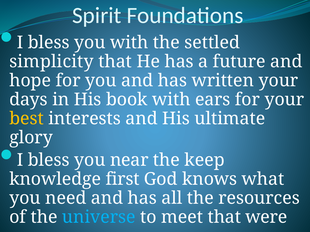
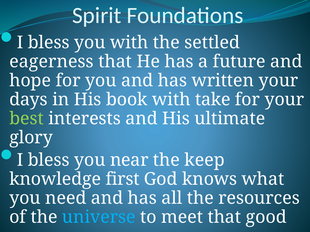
simplicity: simplicity -> eagerness
ears: ears -> take
best colour: yellow -> light green
were: were -> good
